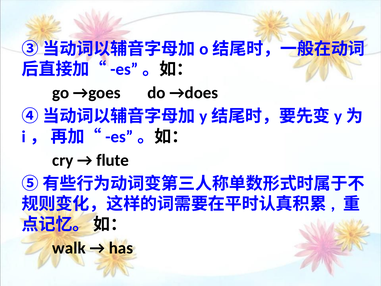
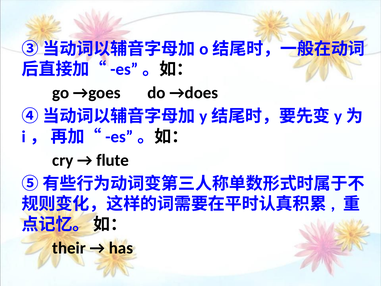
walk: walk -> their
